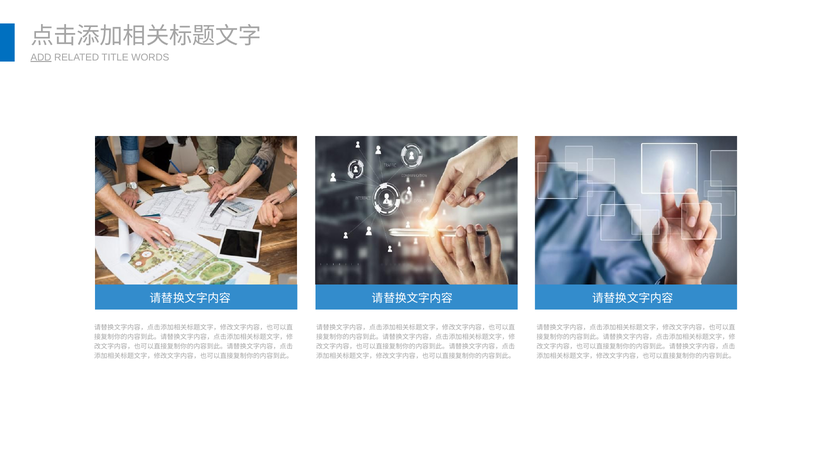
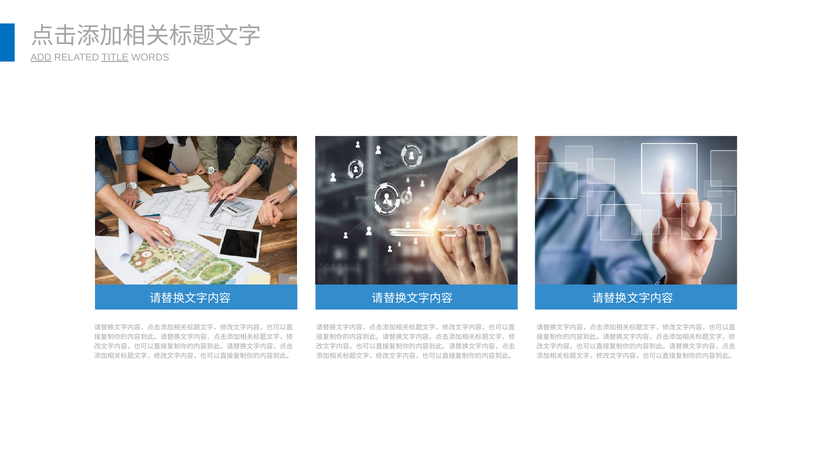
TITLE underline: none -> present
